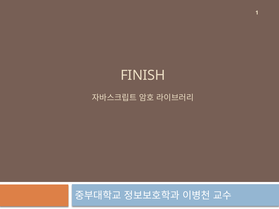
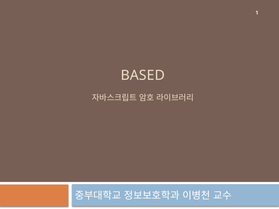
FINISH: FINISH -> BASED
